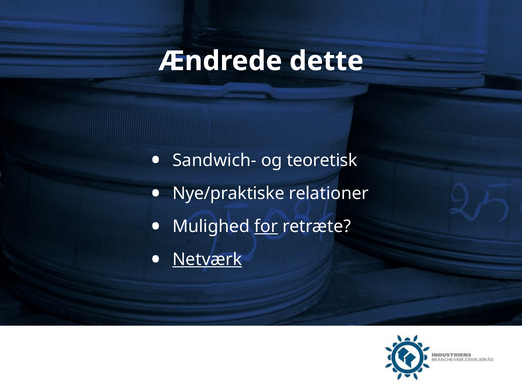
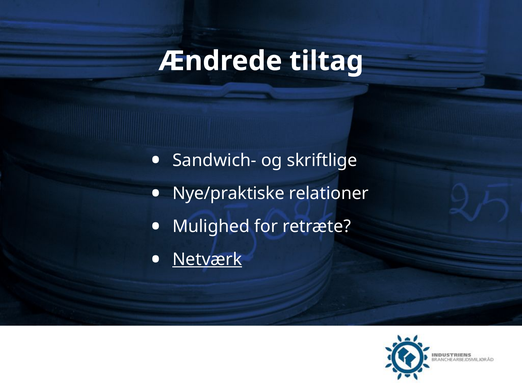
dette: dette -> tiltag
teoretisk: teoretisk -> skriftlige
for underline: present -> none
